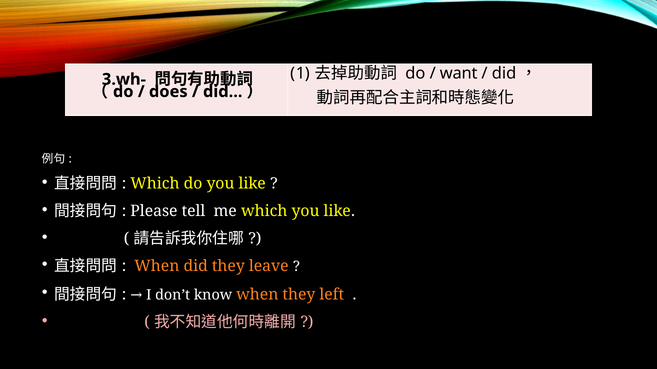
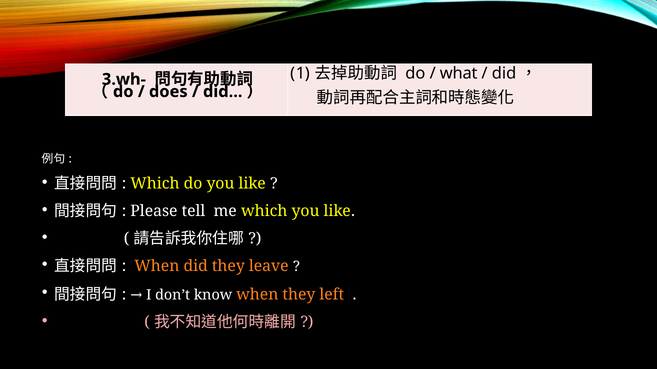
want: want -> what
